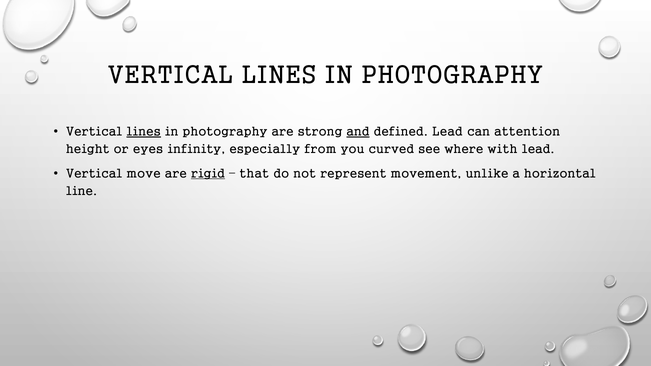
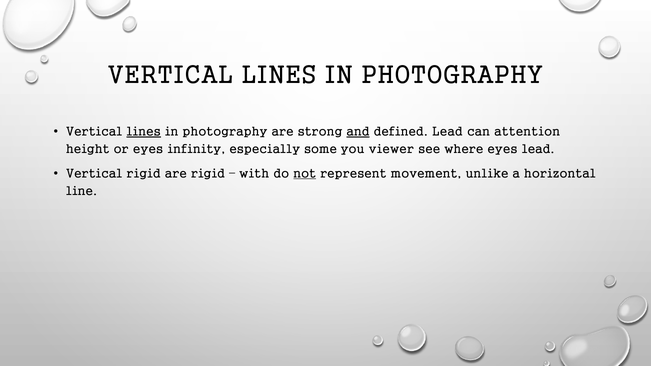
from: from -> some
curved: curved -> viewer
where with: with -> eyes
Vertical move: move -> rigid
rigid at (208, 174) underline: present -> none
that: that -> with
not underline: none -> present
